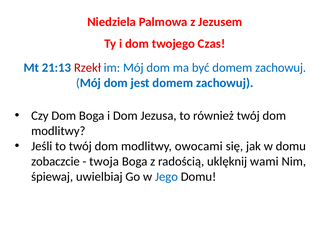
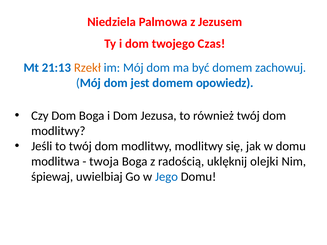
Rzekł colour: red -> orange
jest domem zachowuj: zachowuj -> opowiedz
modlitwy owocami: owocami -> modlitwy
zobaczcie: zobaczcie -> modlitwa
wami: wami -> olejki
